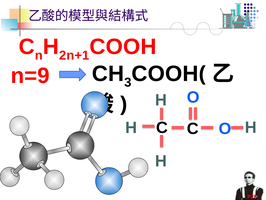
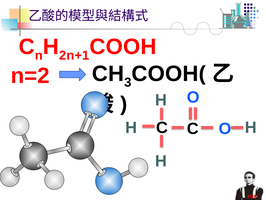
n=9: n=9 -> n=2
